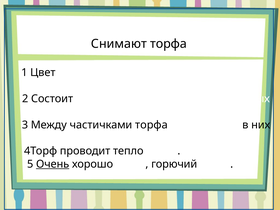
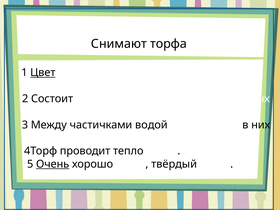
Цвет underline: none -> present
частичками торфа: торфа -> водой
горючий: горючий -> твёрдый
